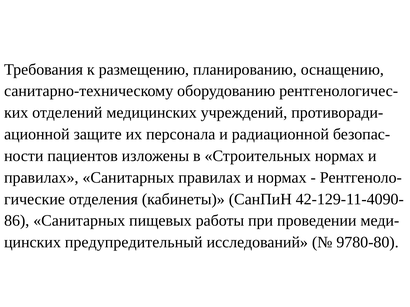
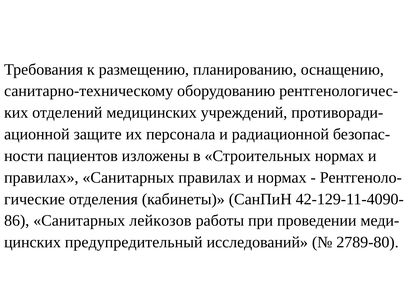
пищевых: пищевых -> лейкозов
9780-80: 9780-80 -> 2789-80
